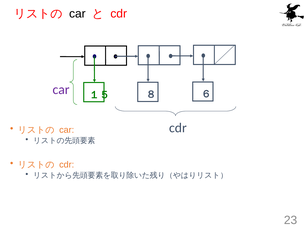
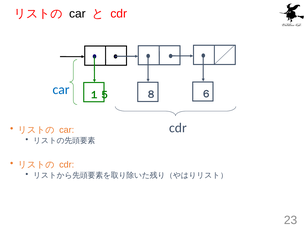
car at (61, 90) colour: purple -> blue
